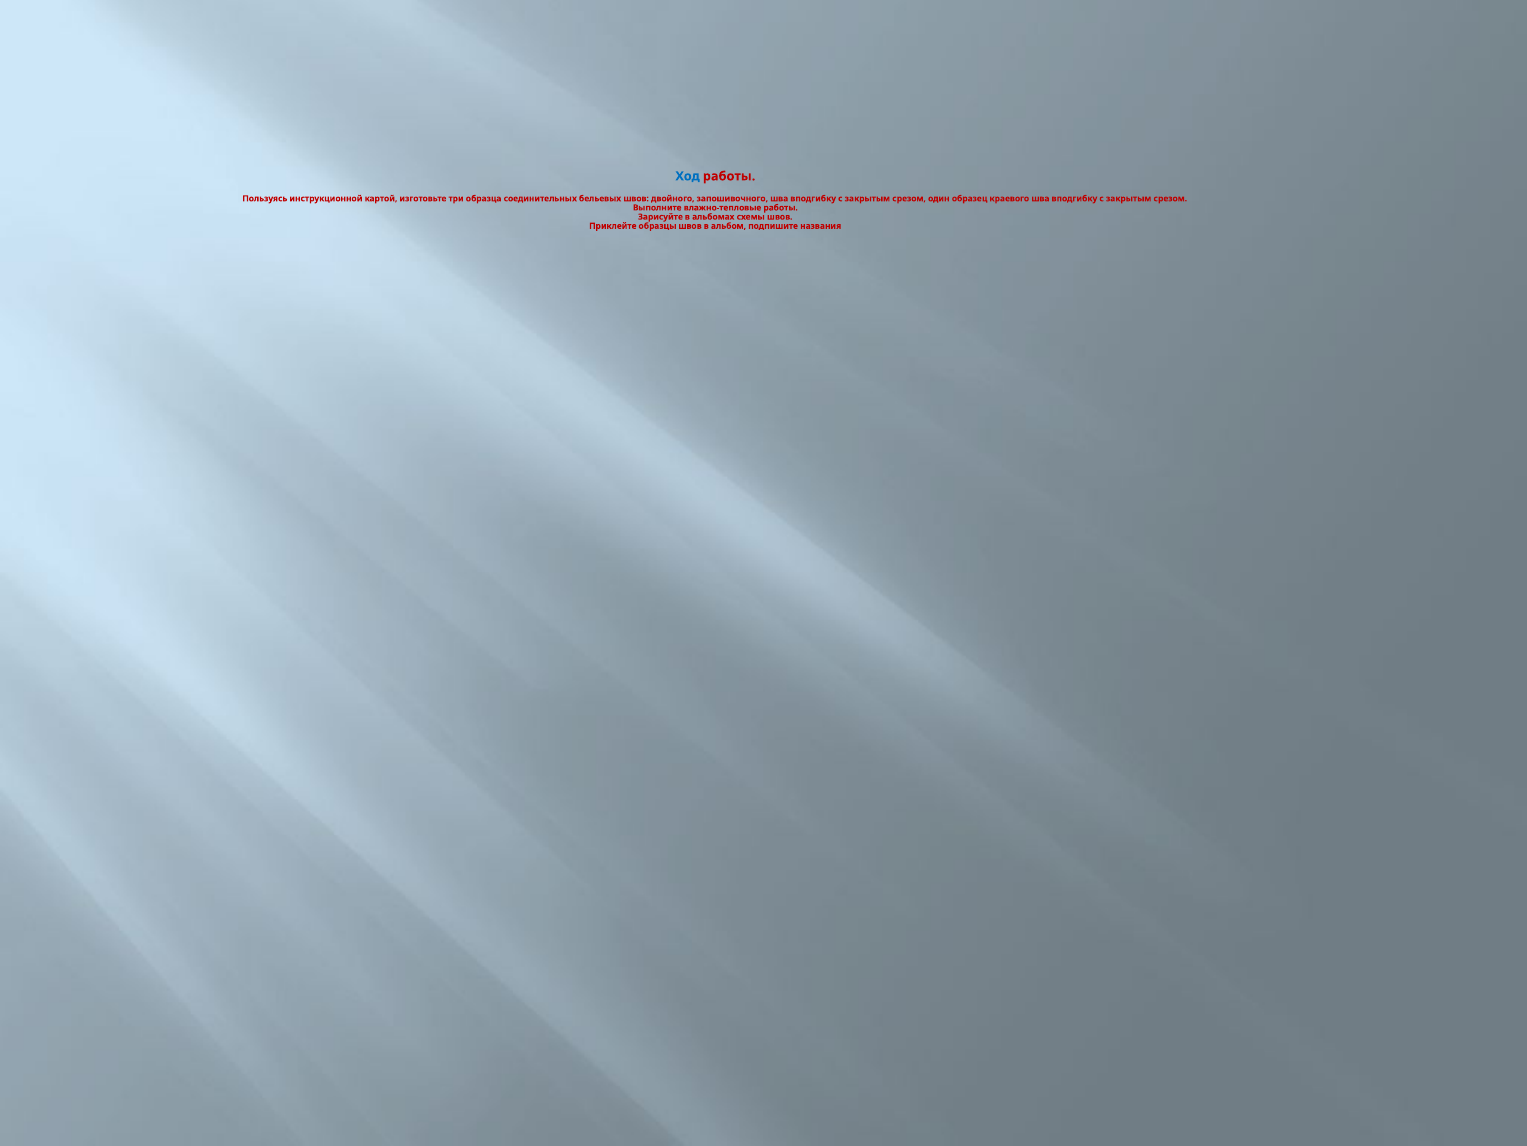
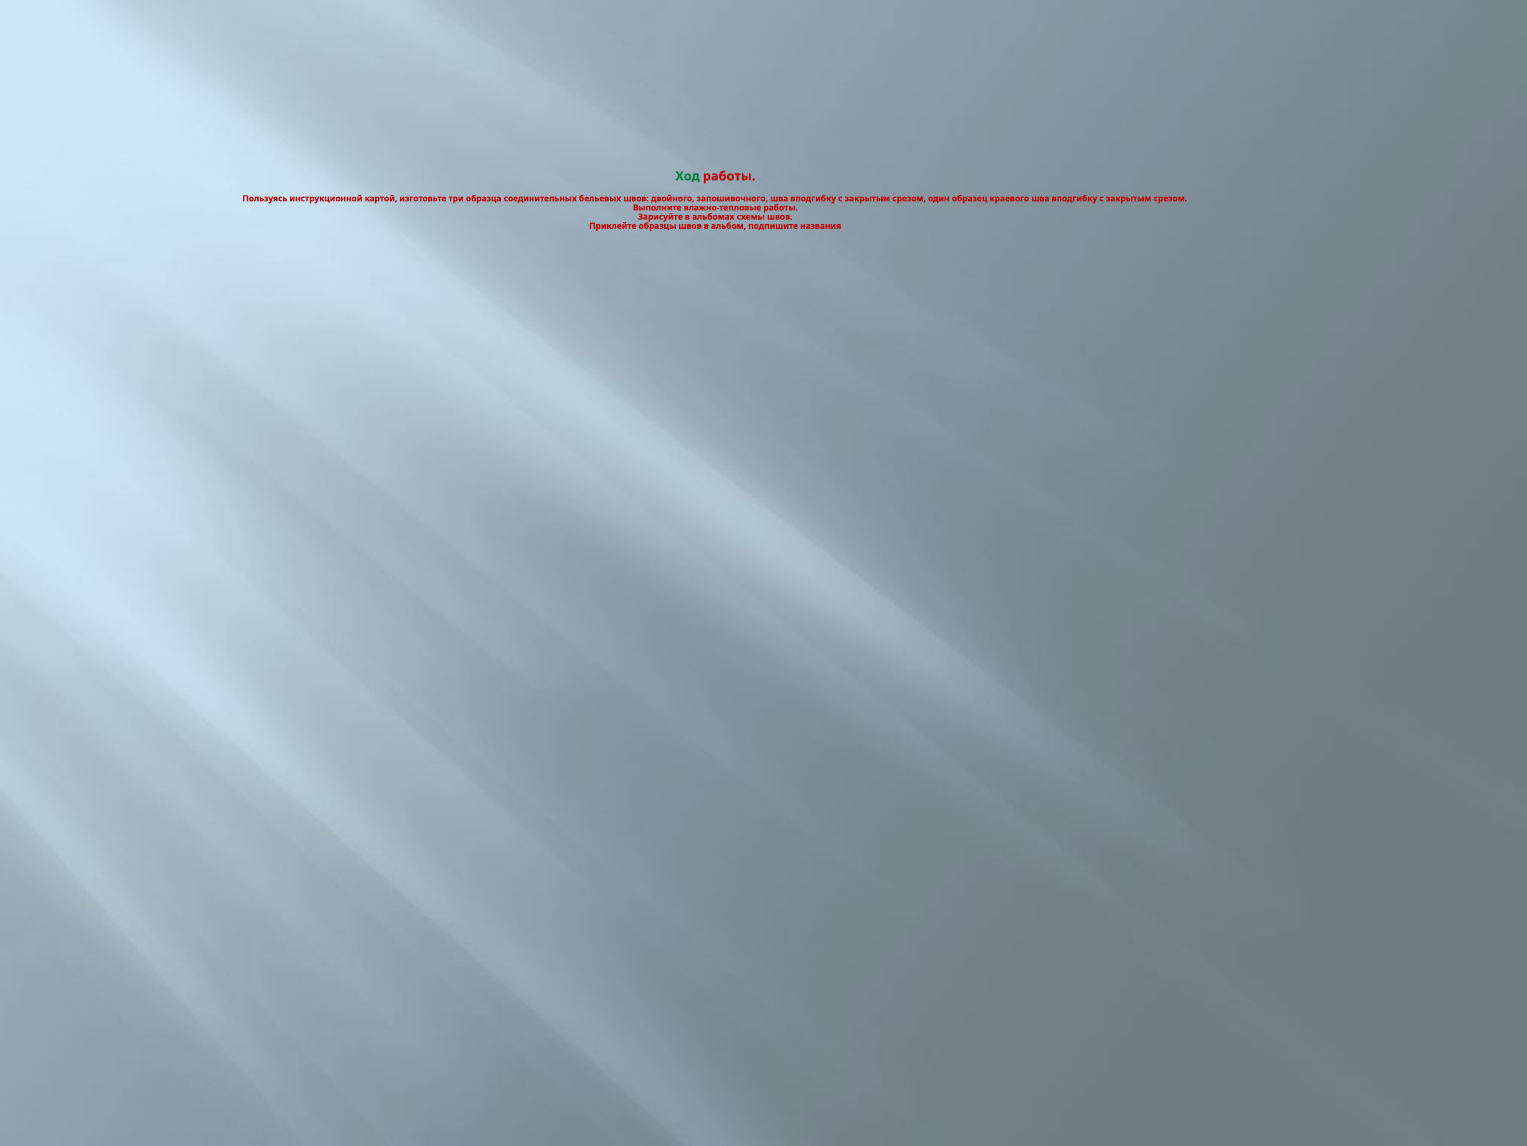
Ход colour: blue -> green
